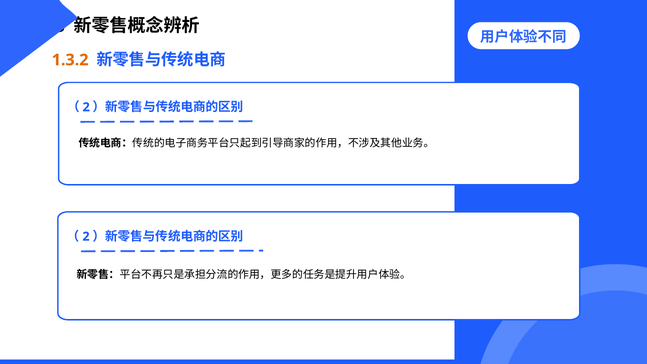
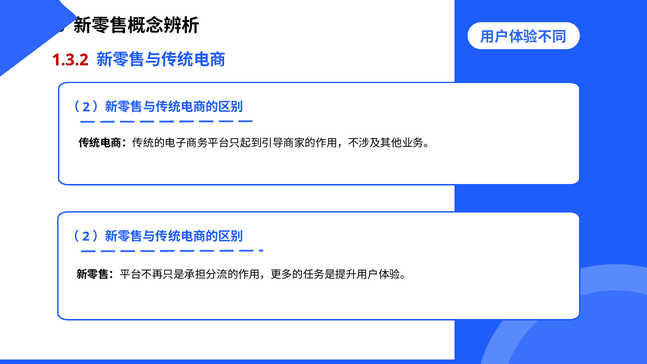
1.3.2 colour: orange -> red
